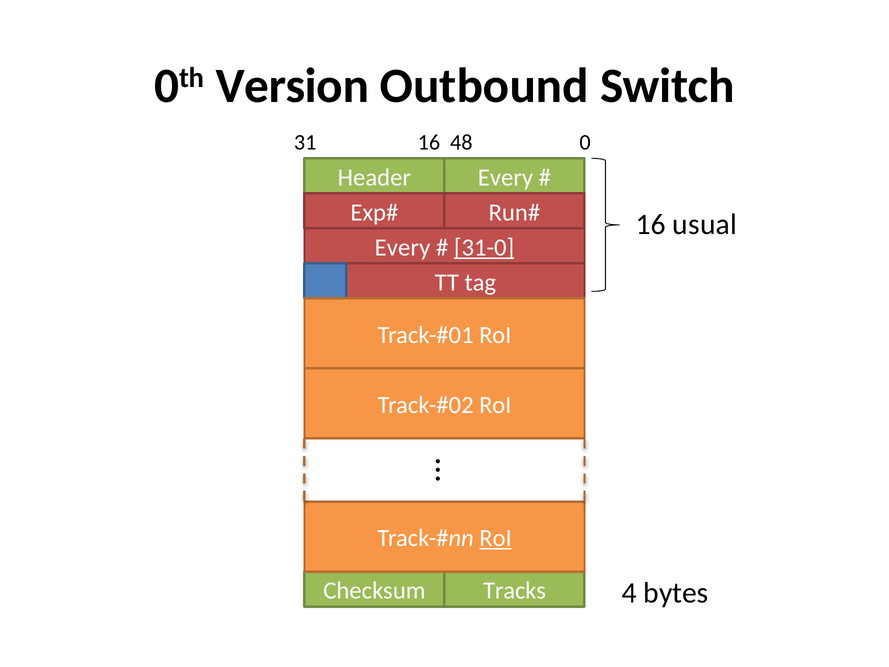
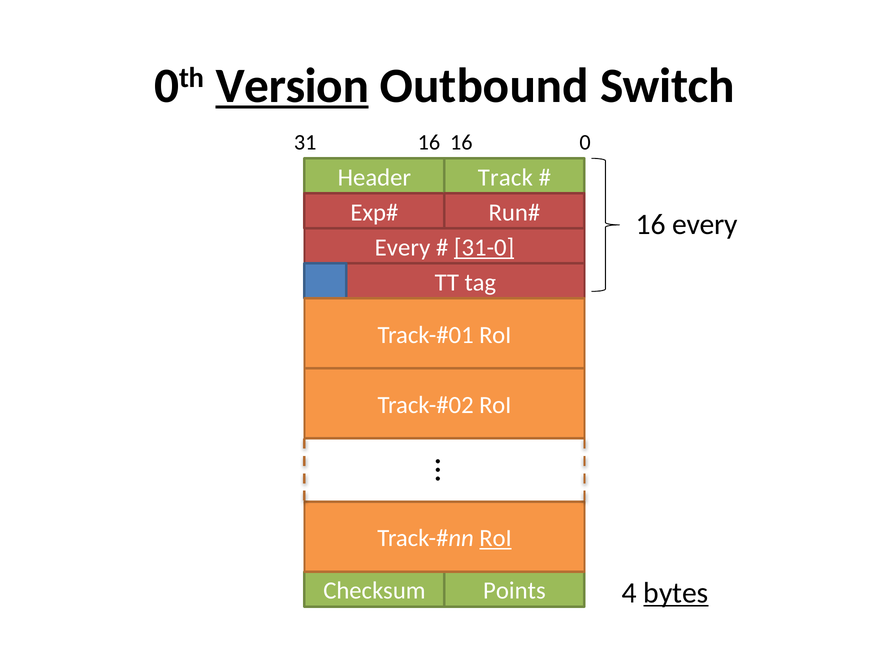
Version underline: none -> present
16 48: 48 -> 16
Every at (505, 178): Every -> Track
16 usual: usual -> every
Tracks: Tracks -> Points
bytes underline: none -> present
